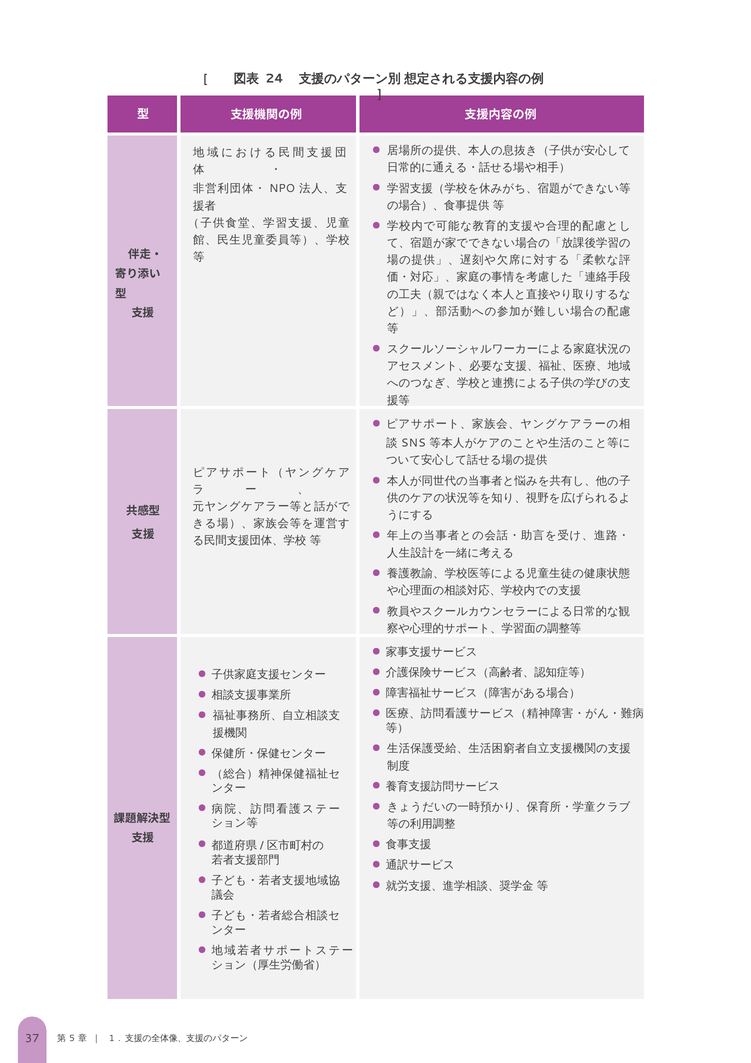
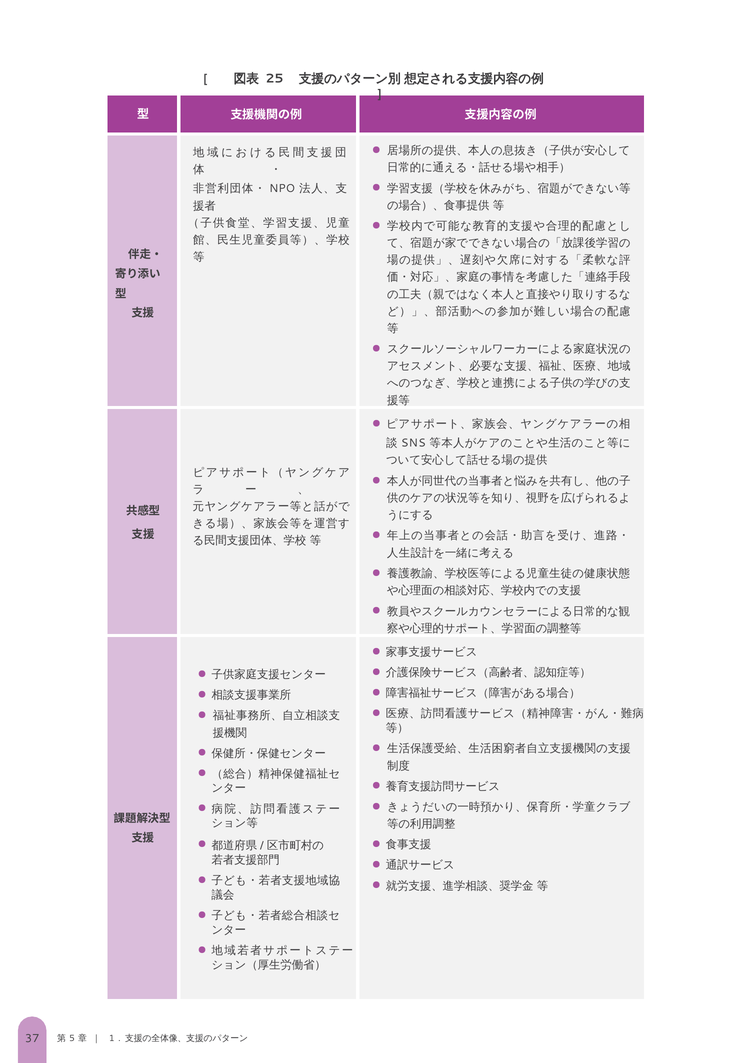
24: 24 -> 25
